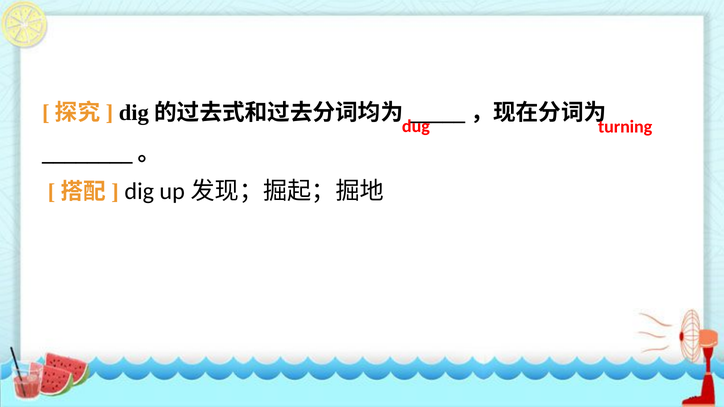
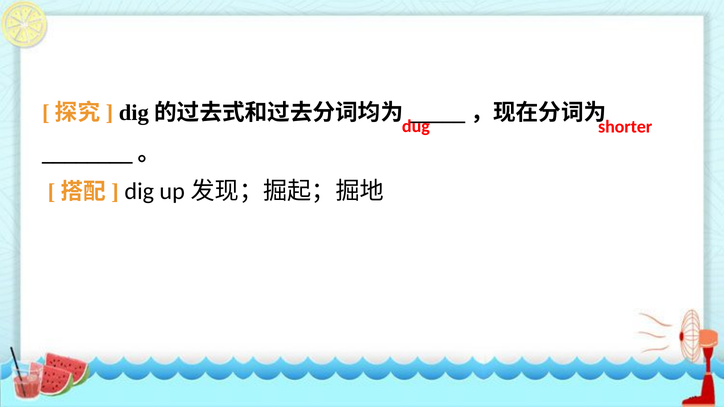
turning: turning -> shorter
